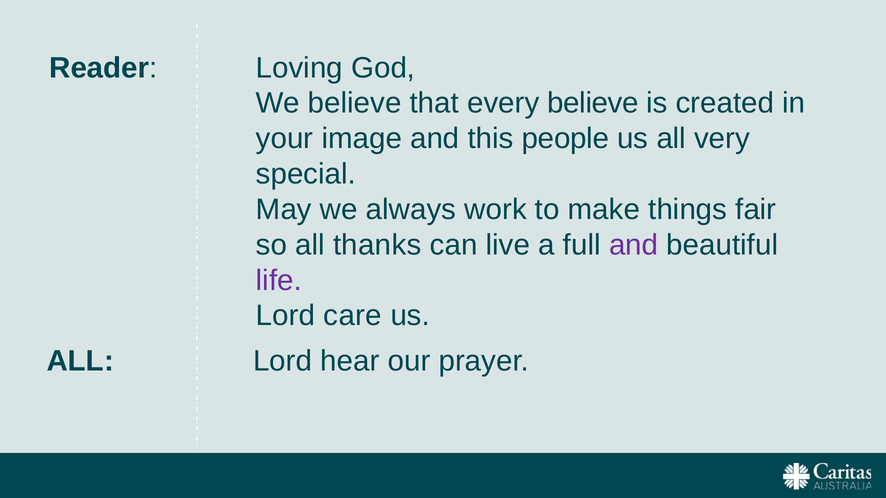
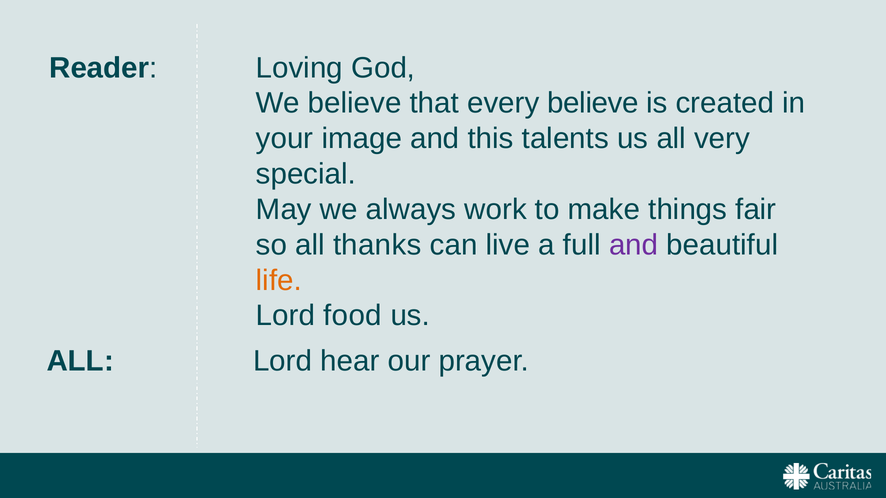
people: people -> talents
life colour: purple -> orange
care: care -> food
